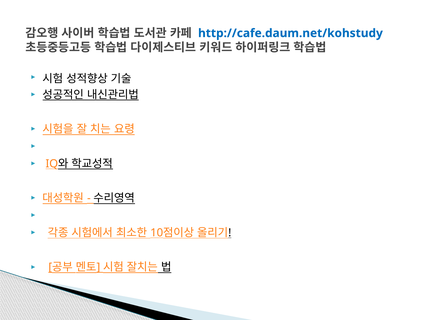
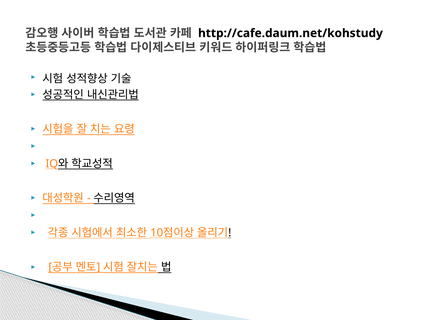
http://cafe.daum.net/kohstudy colour: blue -> black
